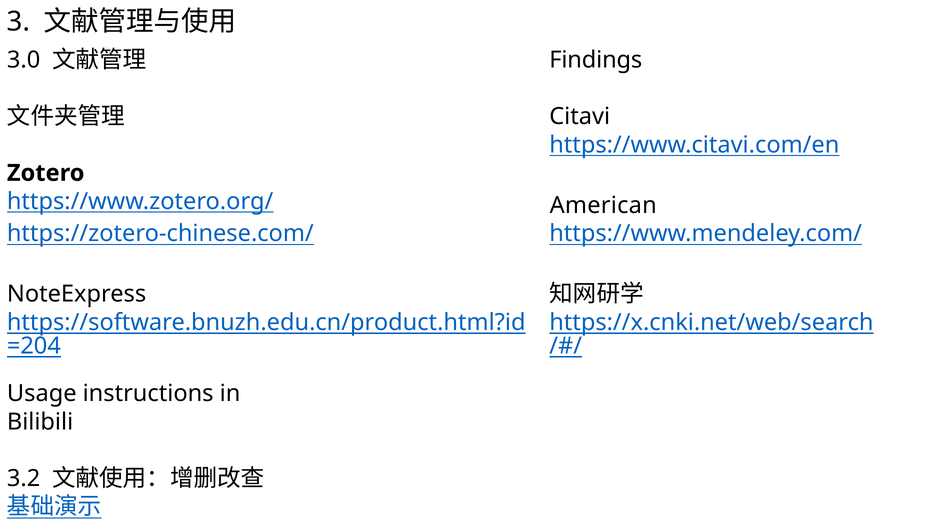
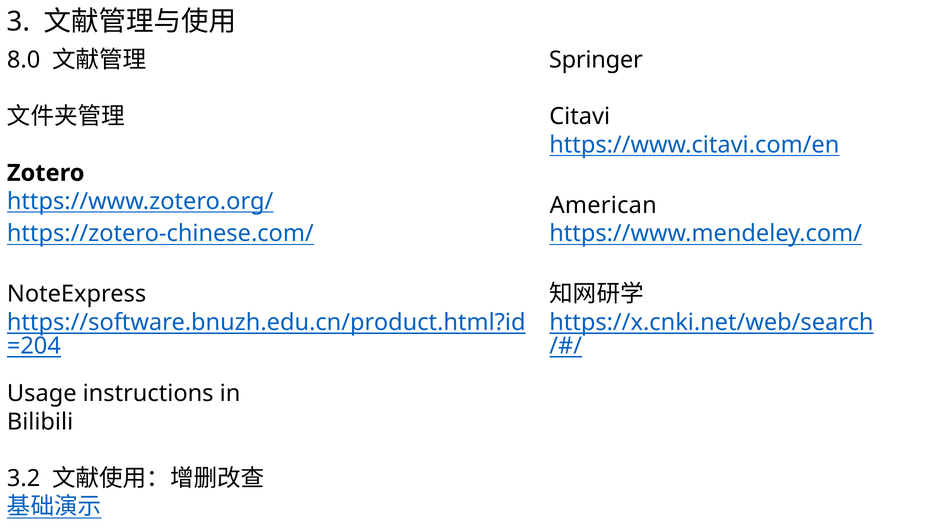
3.0: 3.0 -> 8.0
Findings: Findings -> Springer
